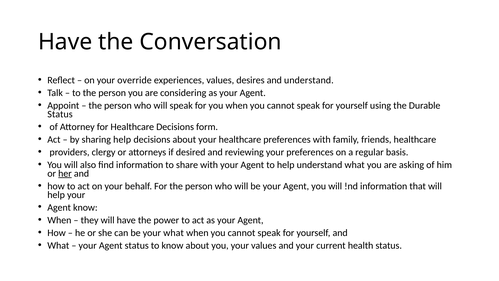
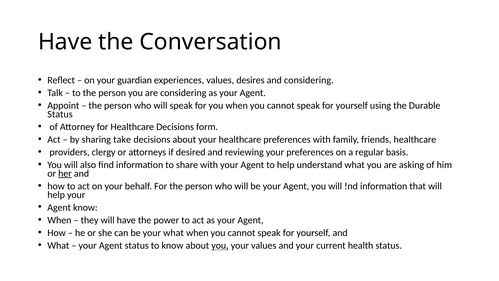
override: override -> guardian
and understand: understand -> considering
sharing help: help -> take
you at (220, 245) underline: none -> present
